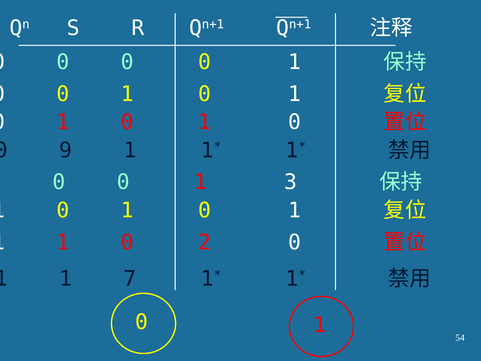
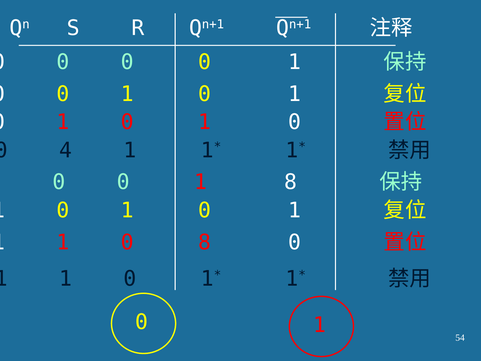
9: 9 -> 4
1 3: 3 -> 8
0 2: 2 -> 8
7 at (130, 278): 7 -> 0
